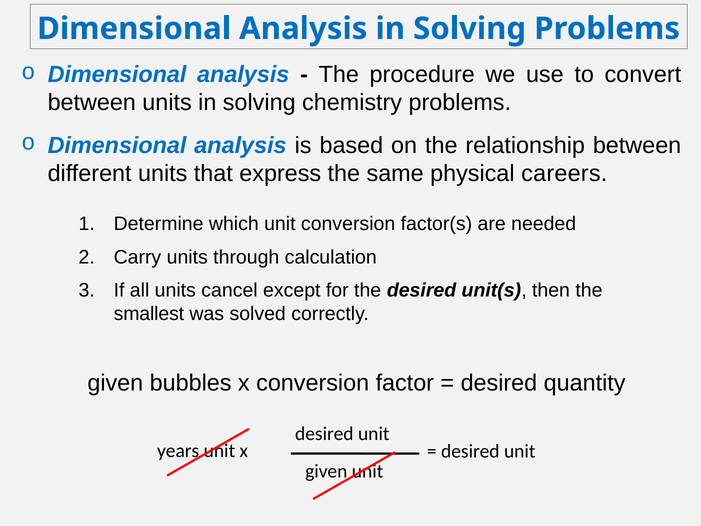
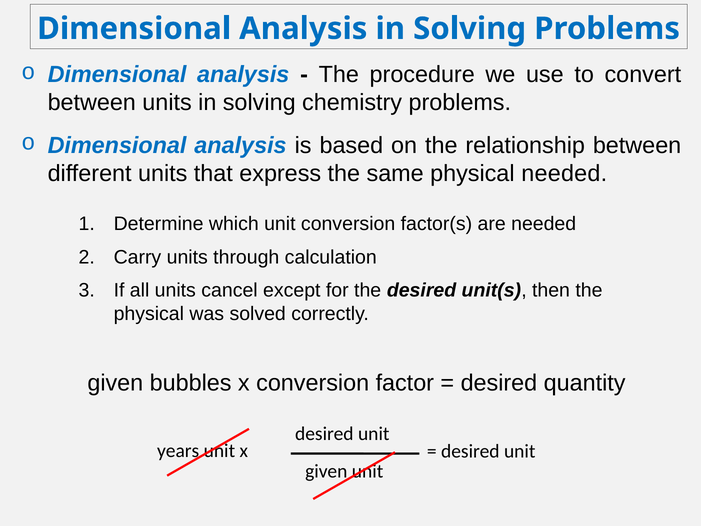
physical careers: careers -> needed
smallest at (149, 314): smallest -> physical
